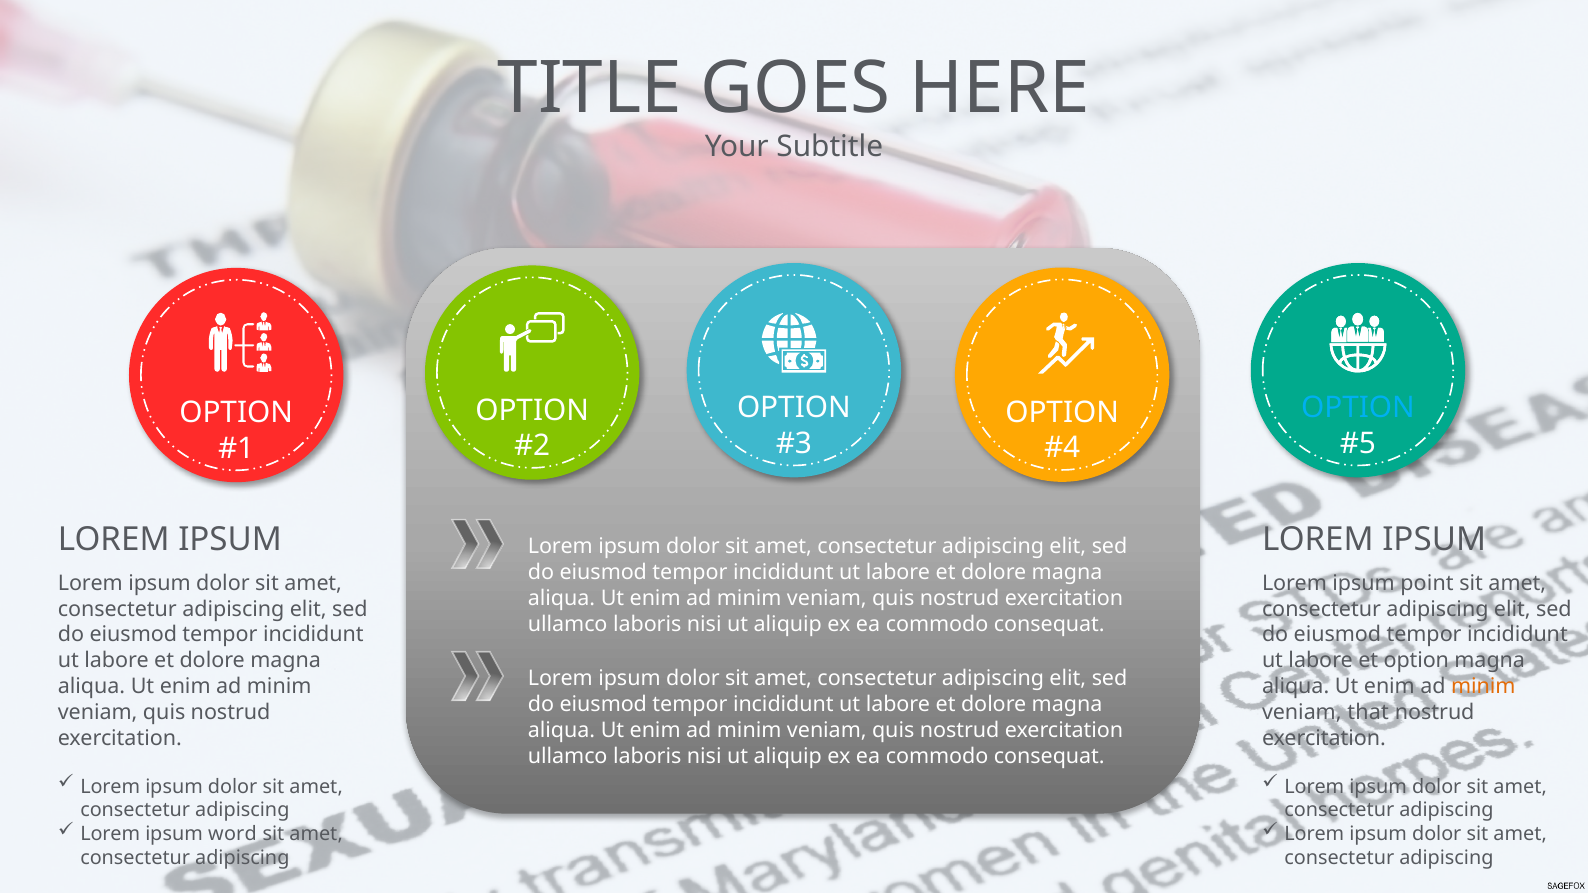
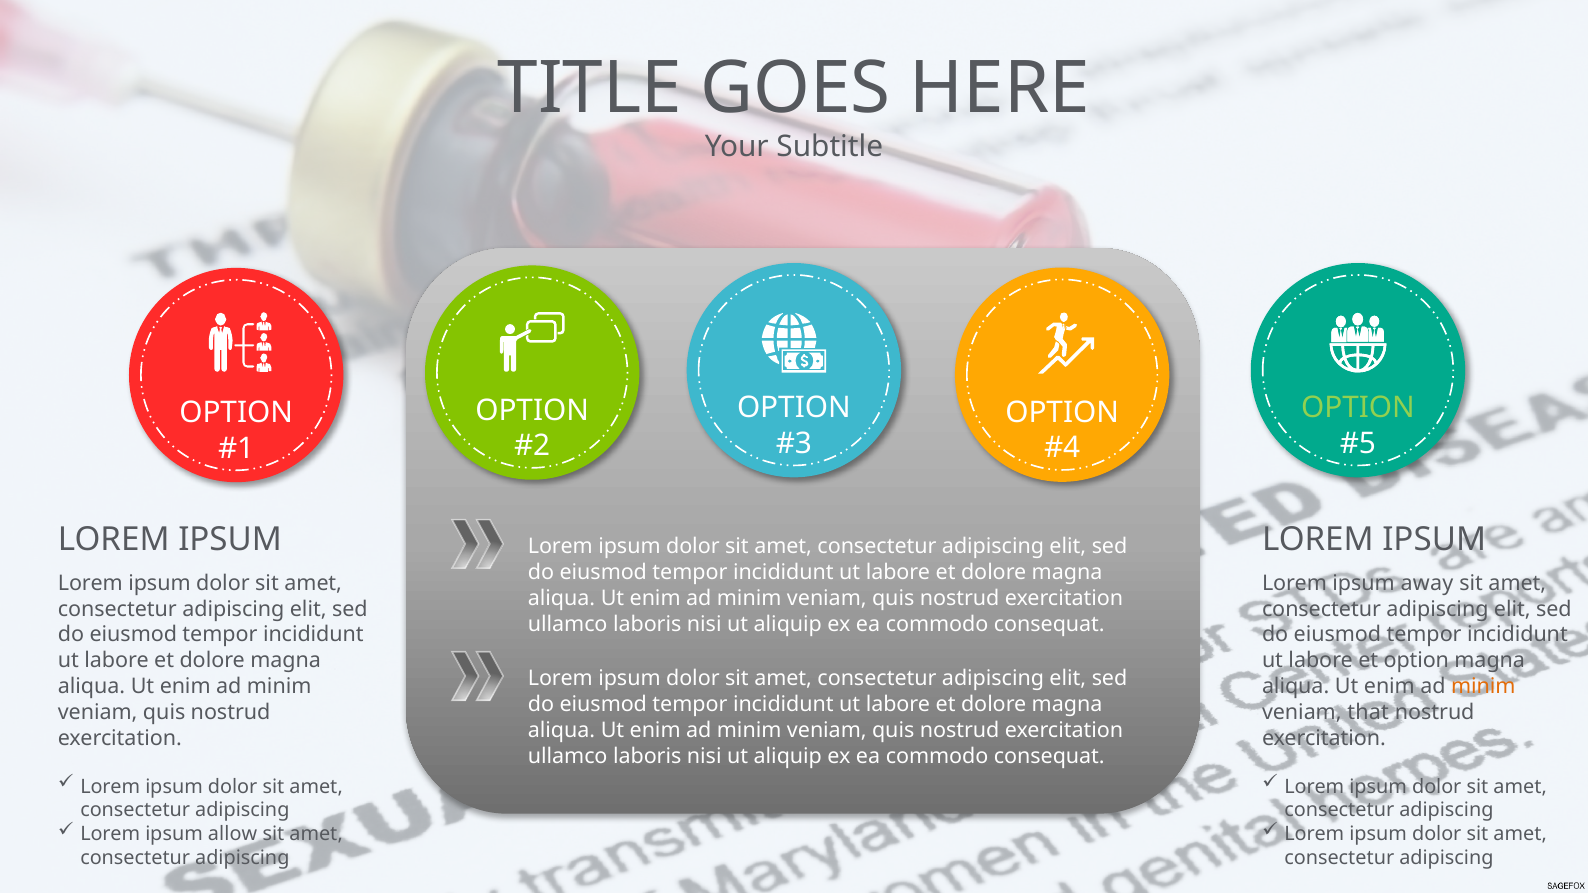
OPTION at (1358, 408) colour: light blue -> light green
point: point -> away
word: word -> allow
